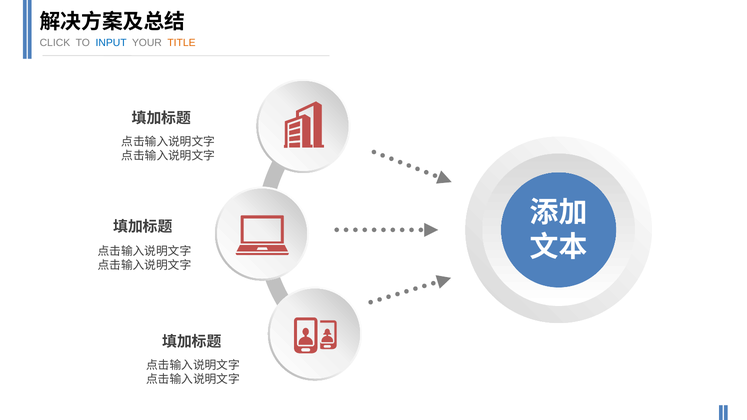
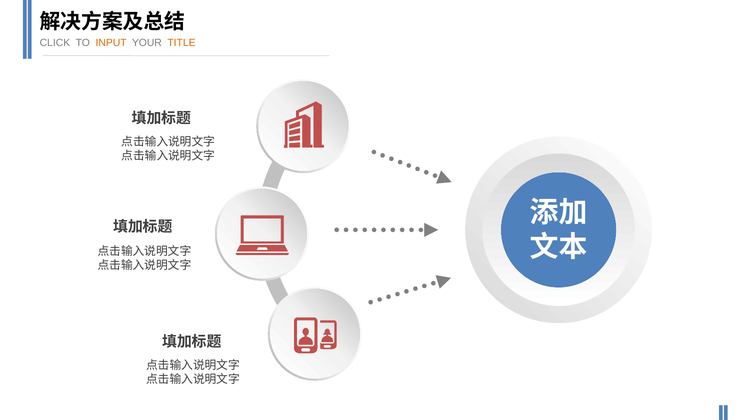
INPUT colour: blue -> orange
